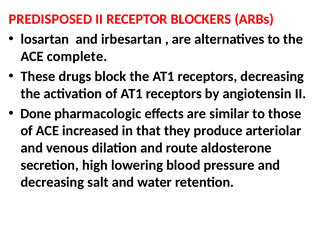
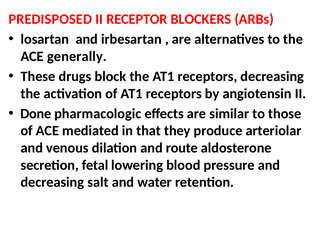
complete: complete -> generally
increased: increased -> mediated
high: high -> fetal
